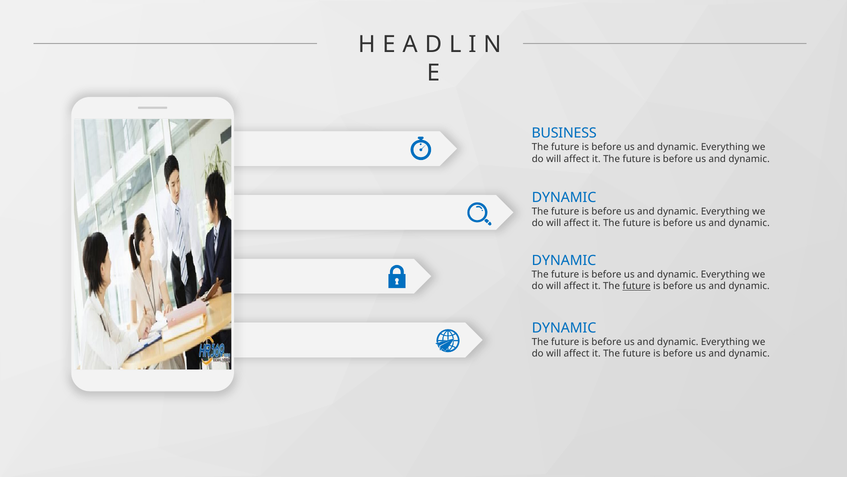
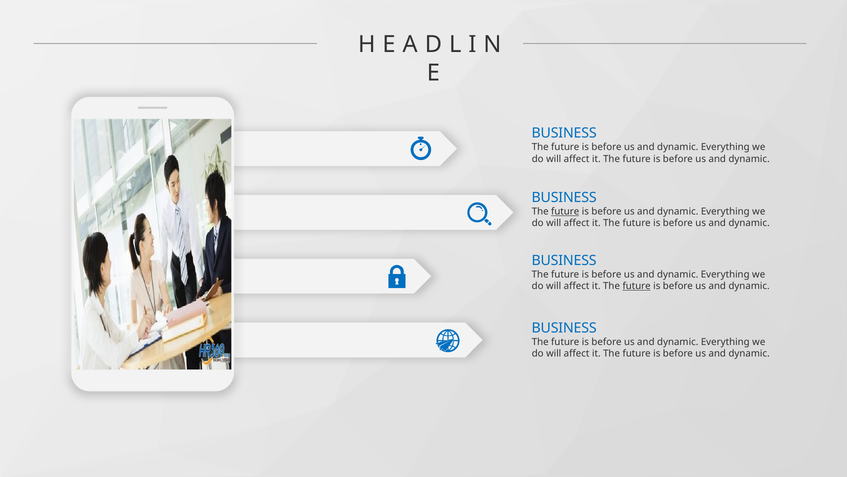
DYNAMIC at (564, 197): DYNAMIC -> BUSINESS
future at (565, 211) underline: none -> present
DYNAMIC at (564, 260): DYNAMIC -> BUSINESS
DYNAMIC at (564, 328): DYNAMIC -> BUSINESS
